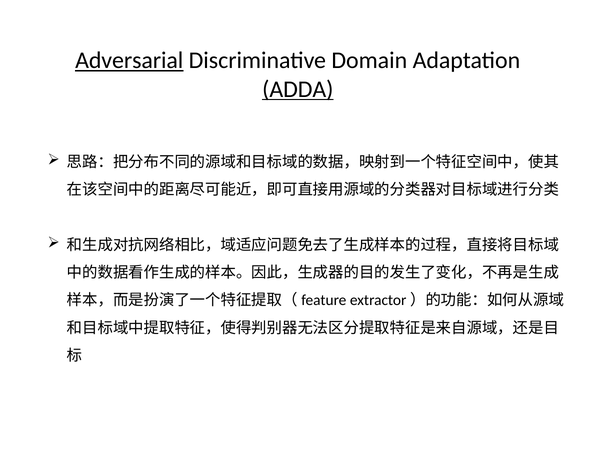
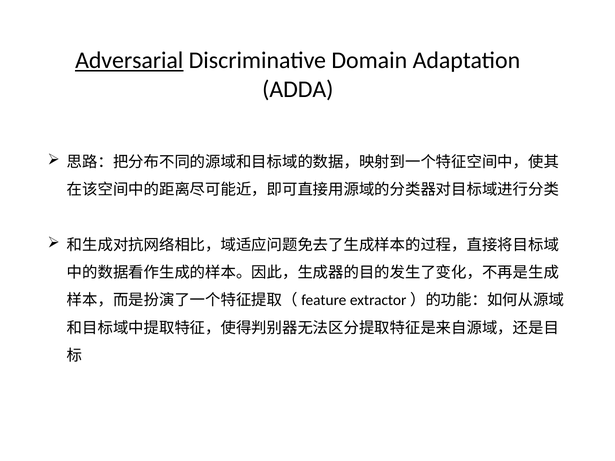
ADDA underline: present -> none
